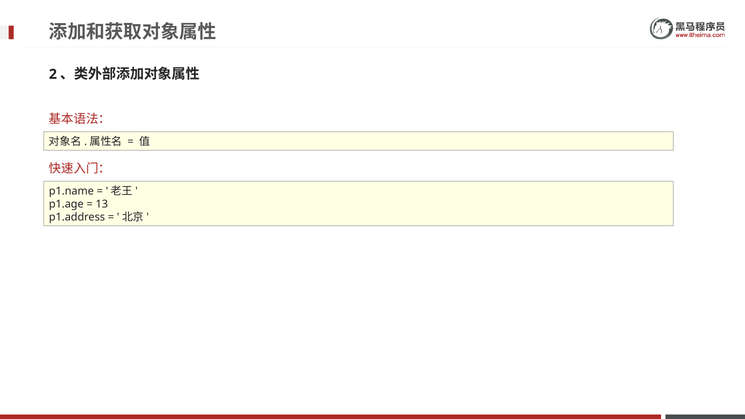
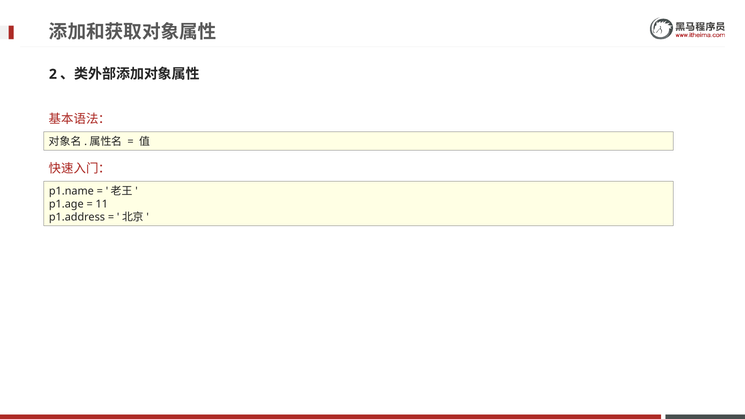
13: 13 -> 11
